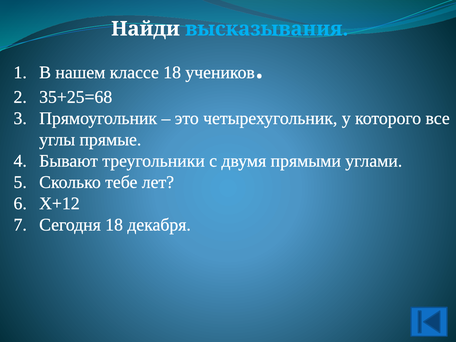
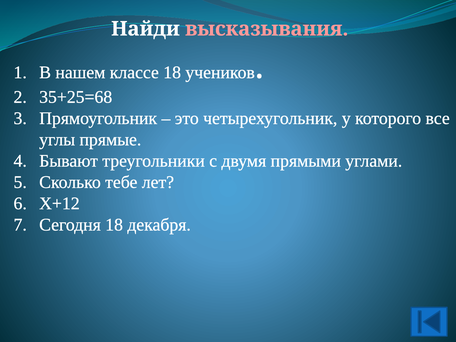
высказывания colour: light blue -> pink
